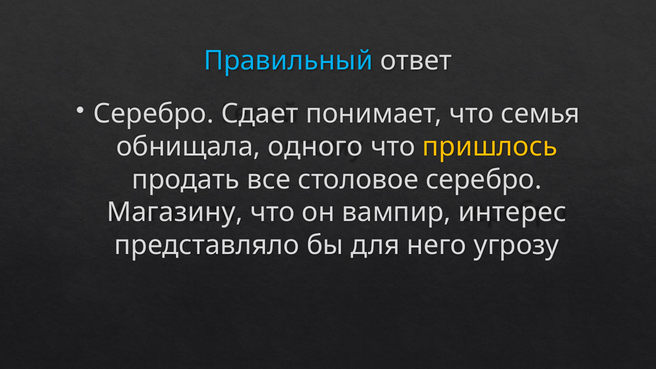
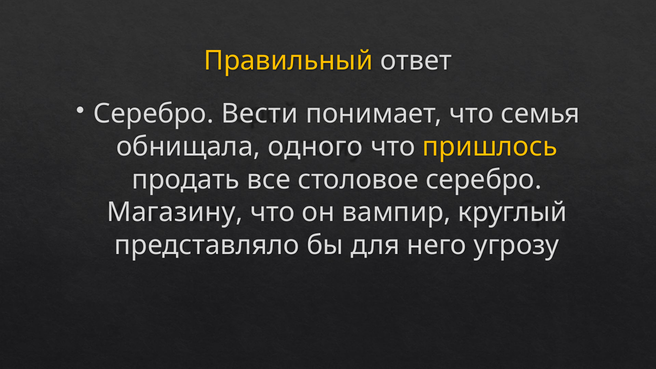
Правильный colour: light blue -> yellow
Сдает: Сдает -> Вести
интерес: интерес -> круглый
